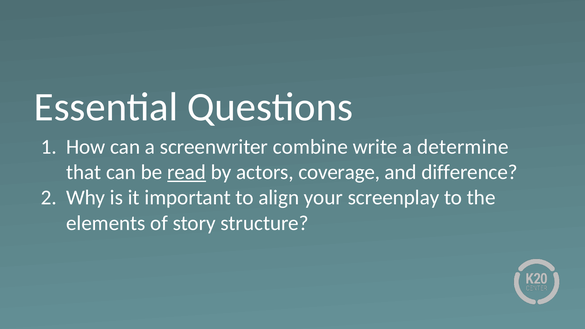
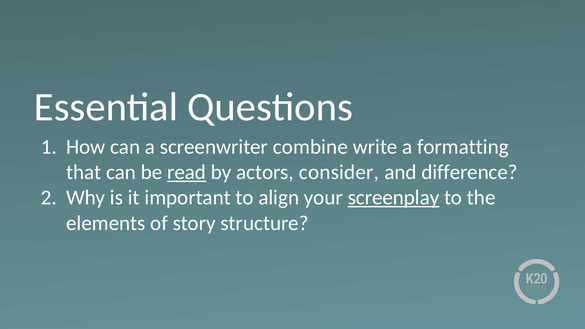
determine: determine -> formatting
coverage: coverage -> consider
screenplay underline: none -> present
